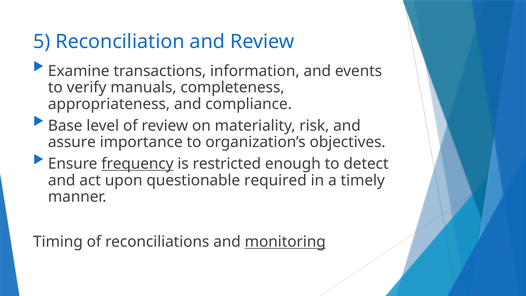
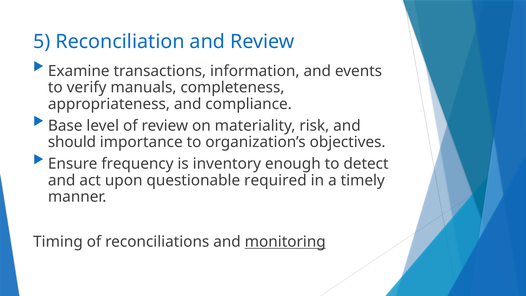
assure: assure -> should
frequency underline: present -> none
restricted: restricted -> inventory
